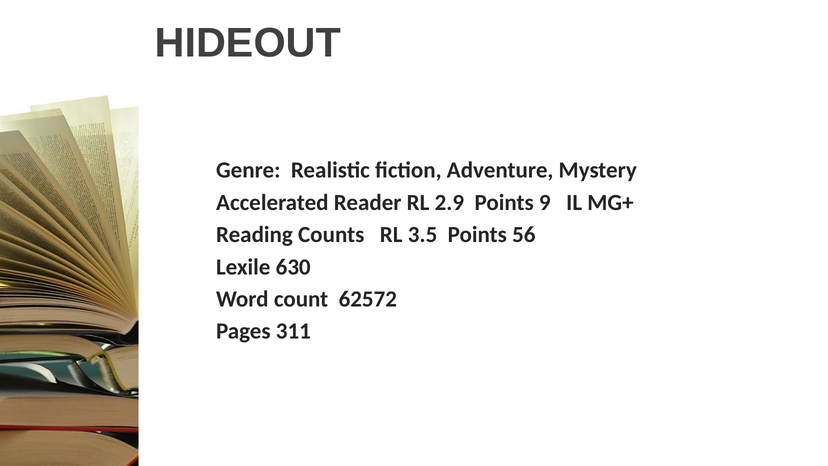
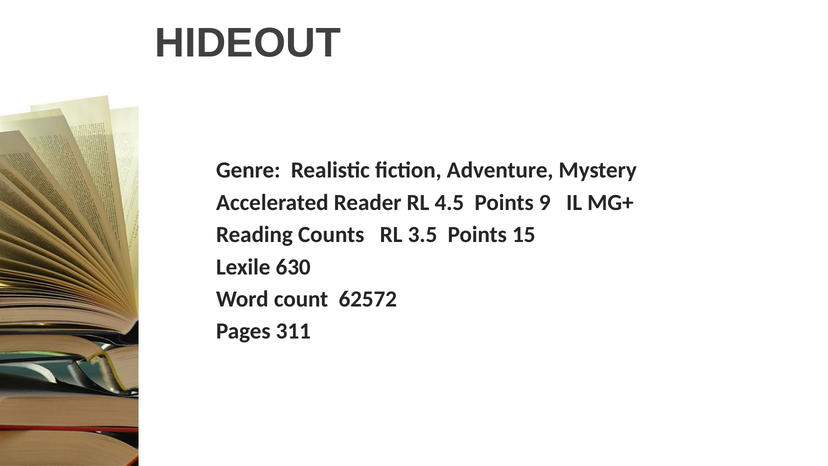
2.9: 2.9 -> 4.5
56: 56 -> 15
